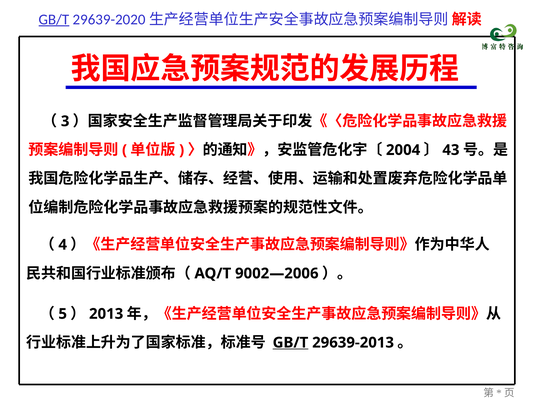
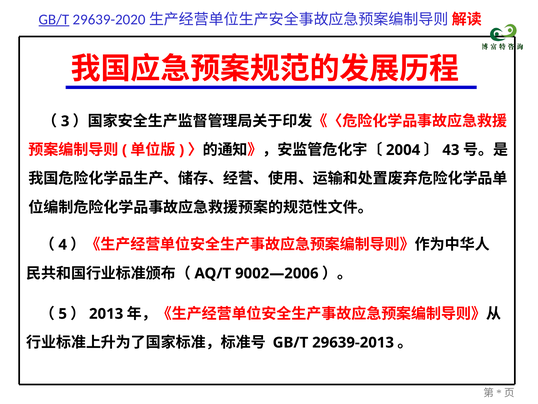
GB/T at (290, 342) underline: present -> none
